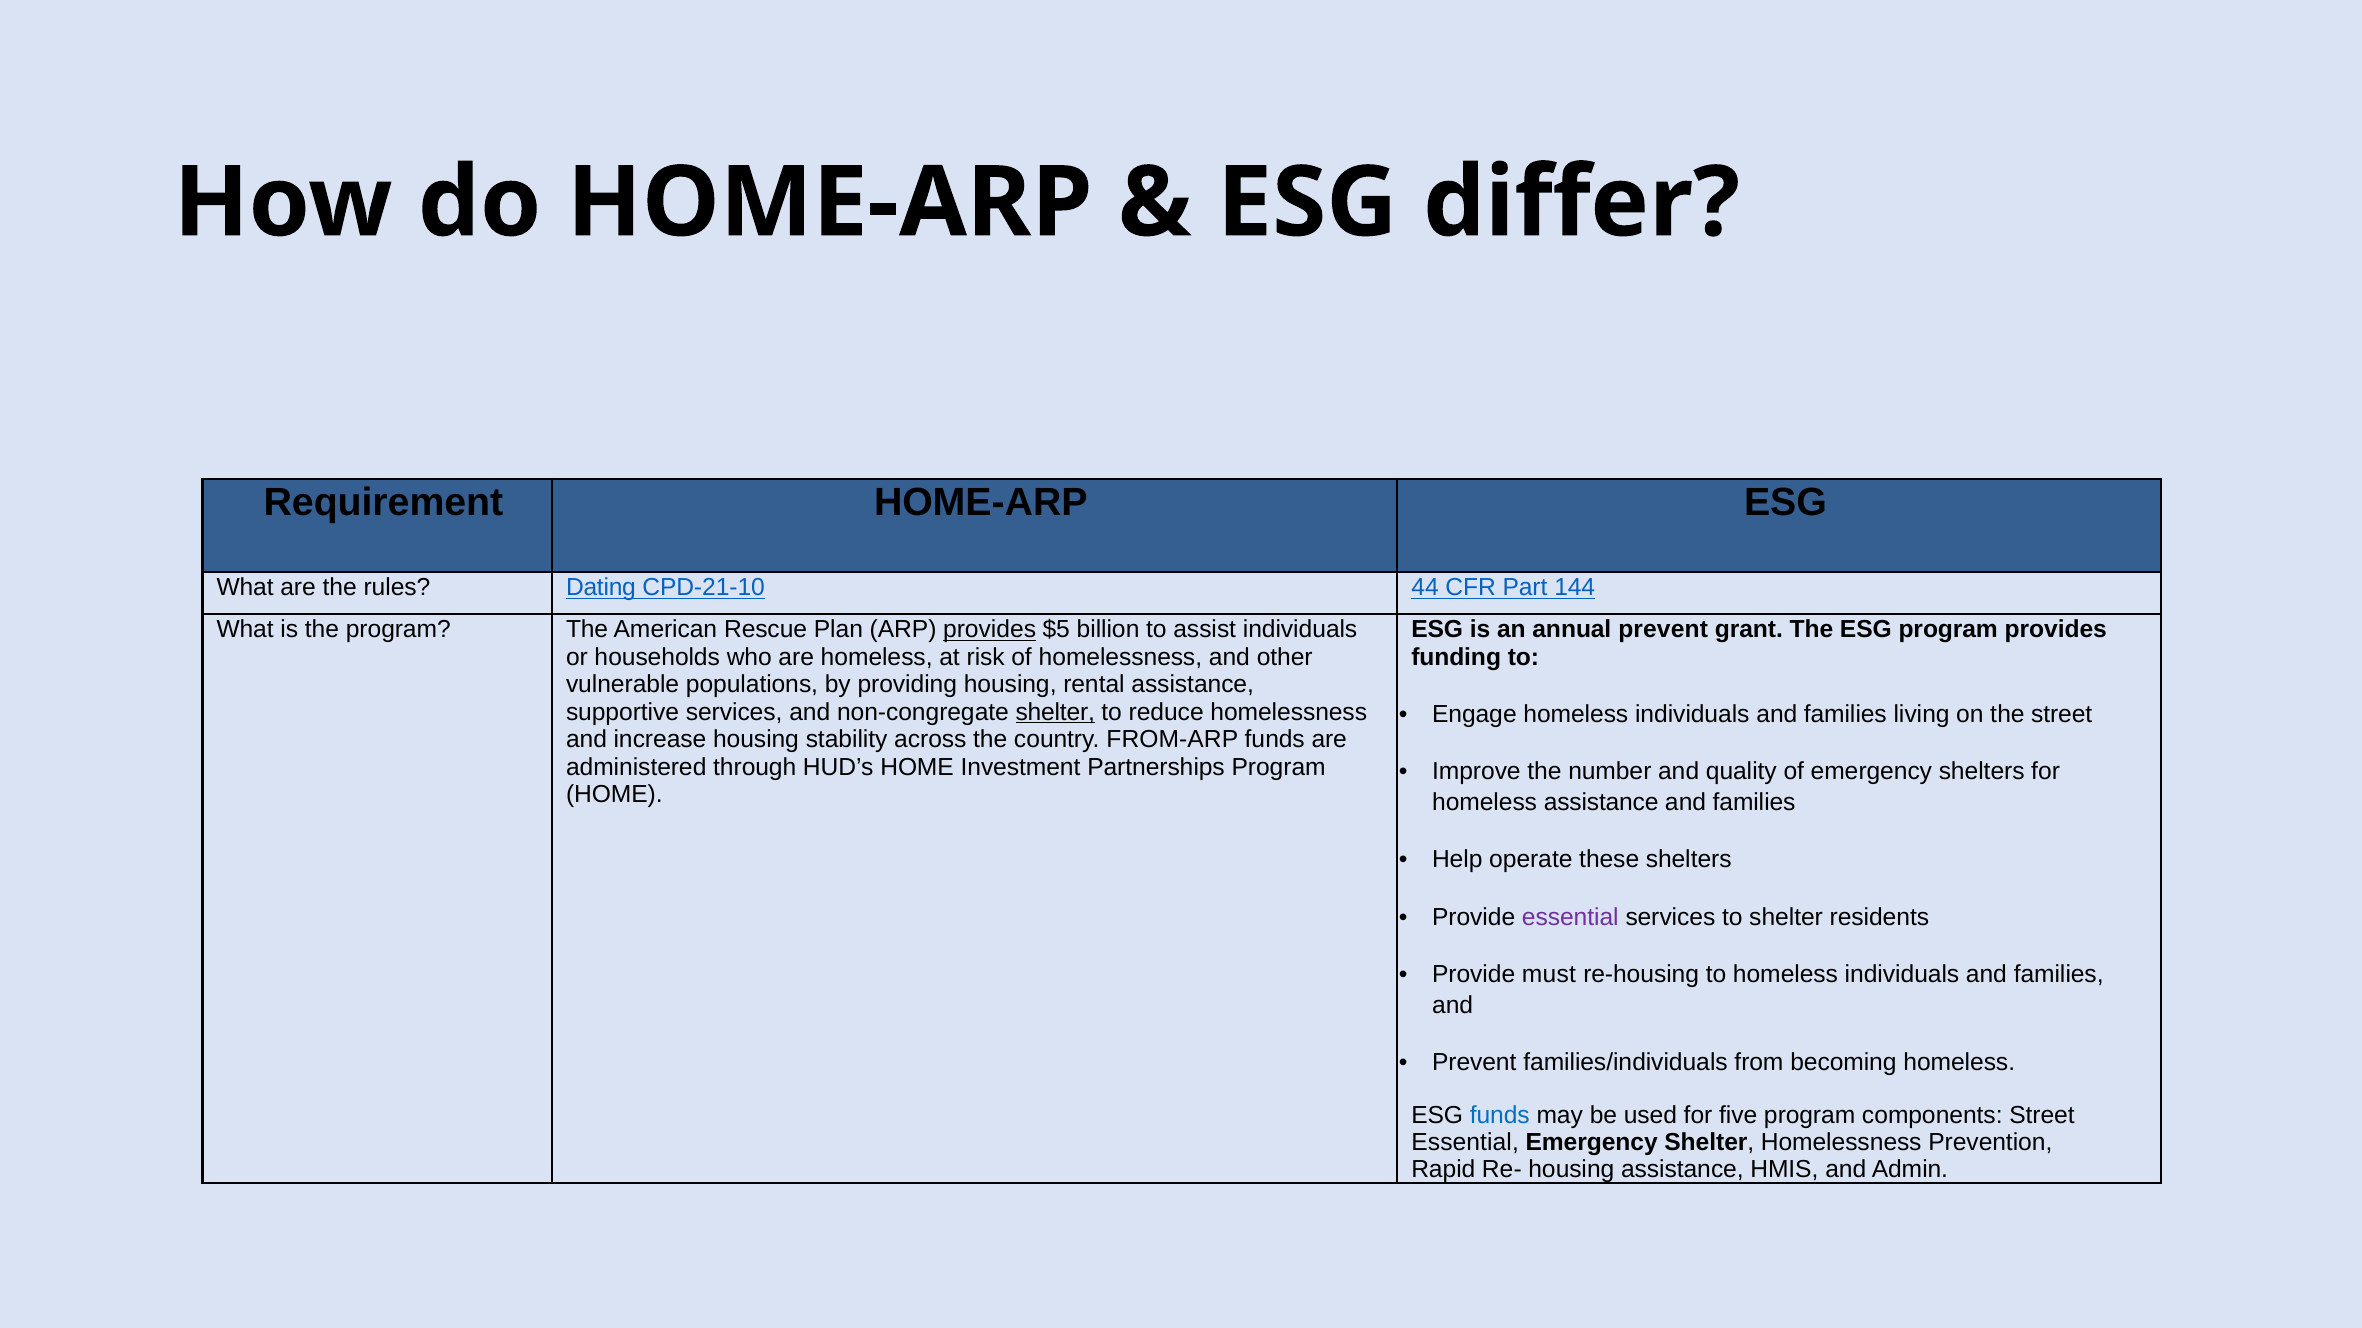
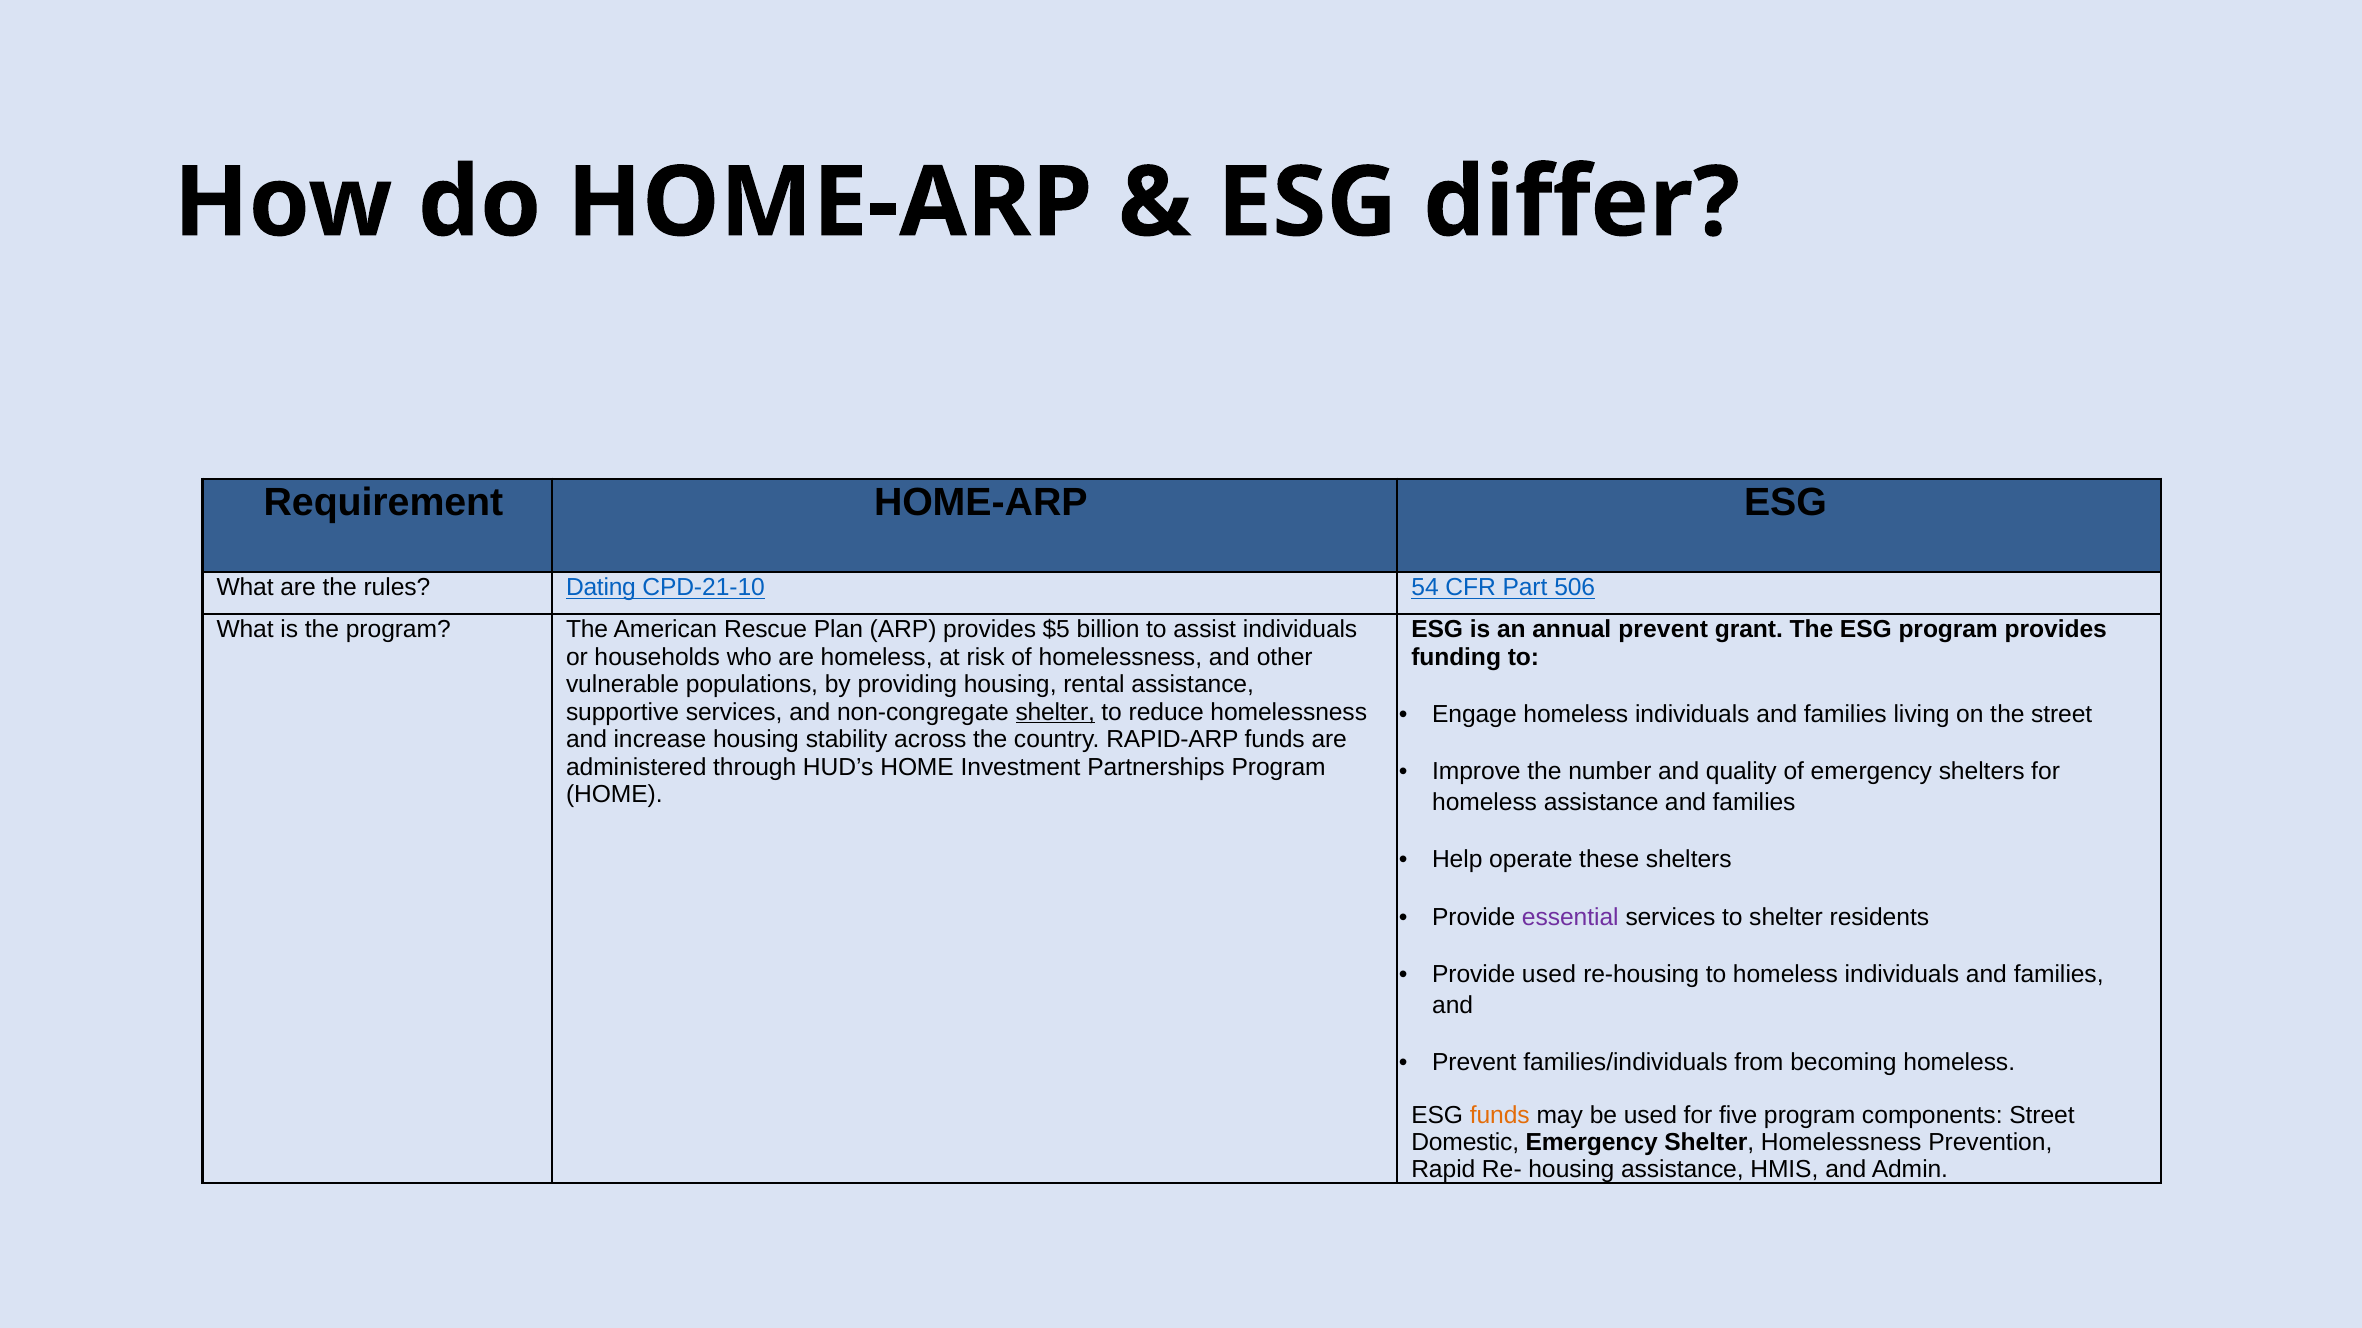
44: 44 -> 54
144: 144 -> 506
provides at (990, 630) underline: present -> none
FROM-ARP: FROM-ARP -> RAPID-ARP
Provide must: must -> used
funds at (1500, 1115) colour: blue -> orange
Essential at (1465, 1143): Essential -> Domestic
